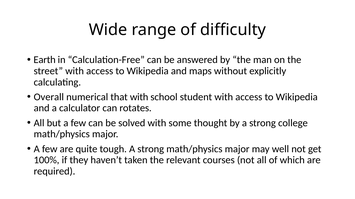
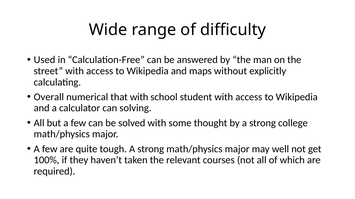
Earth: Earth -> Used
rotates: rotates -> solving
